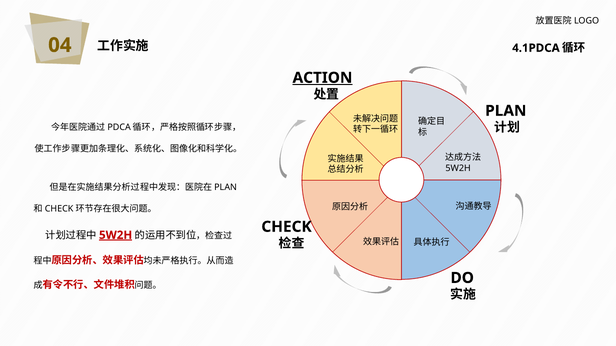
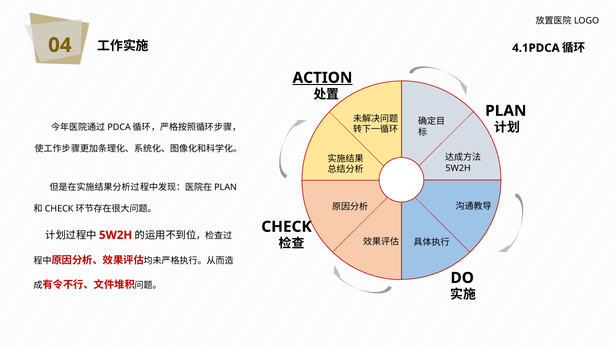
5W2H at (116, 235) underline: present -> none
